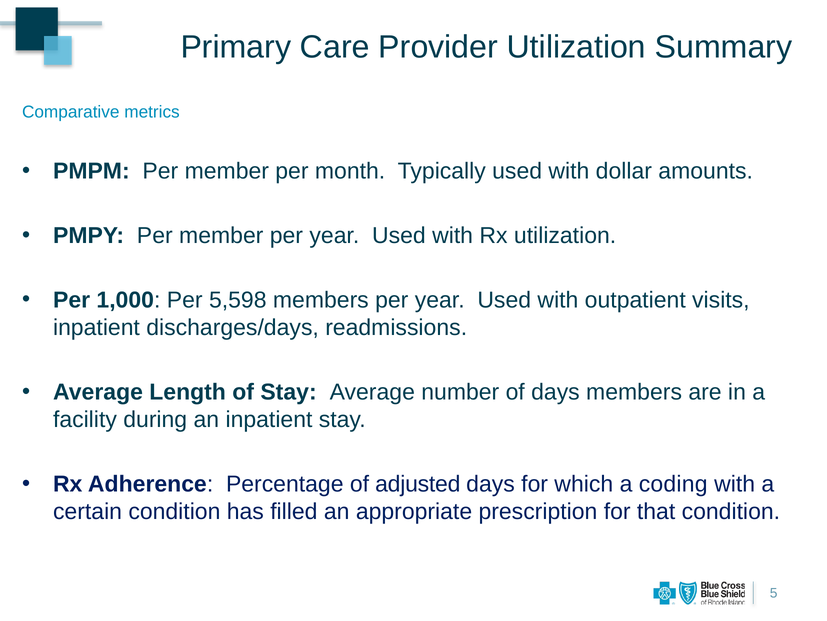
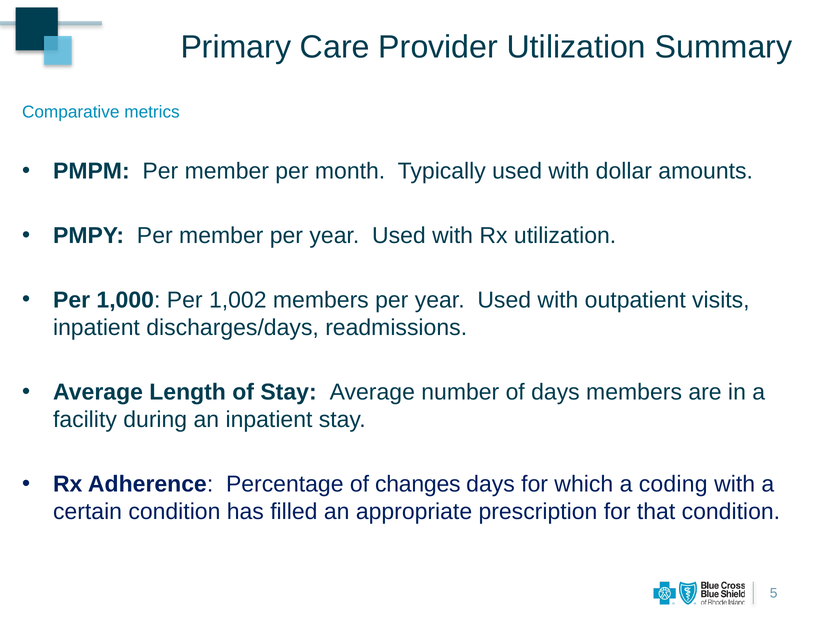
5,598: 5,598 -> 1,002
adjusted: adjusted -> changes
